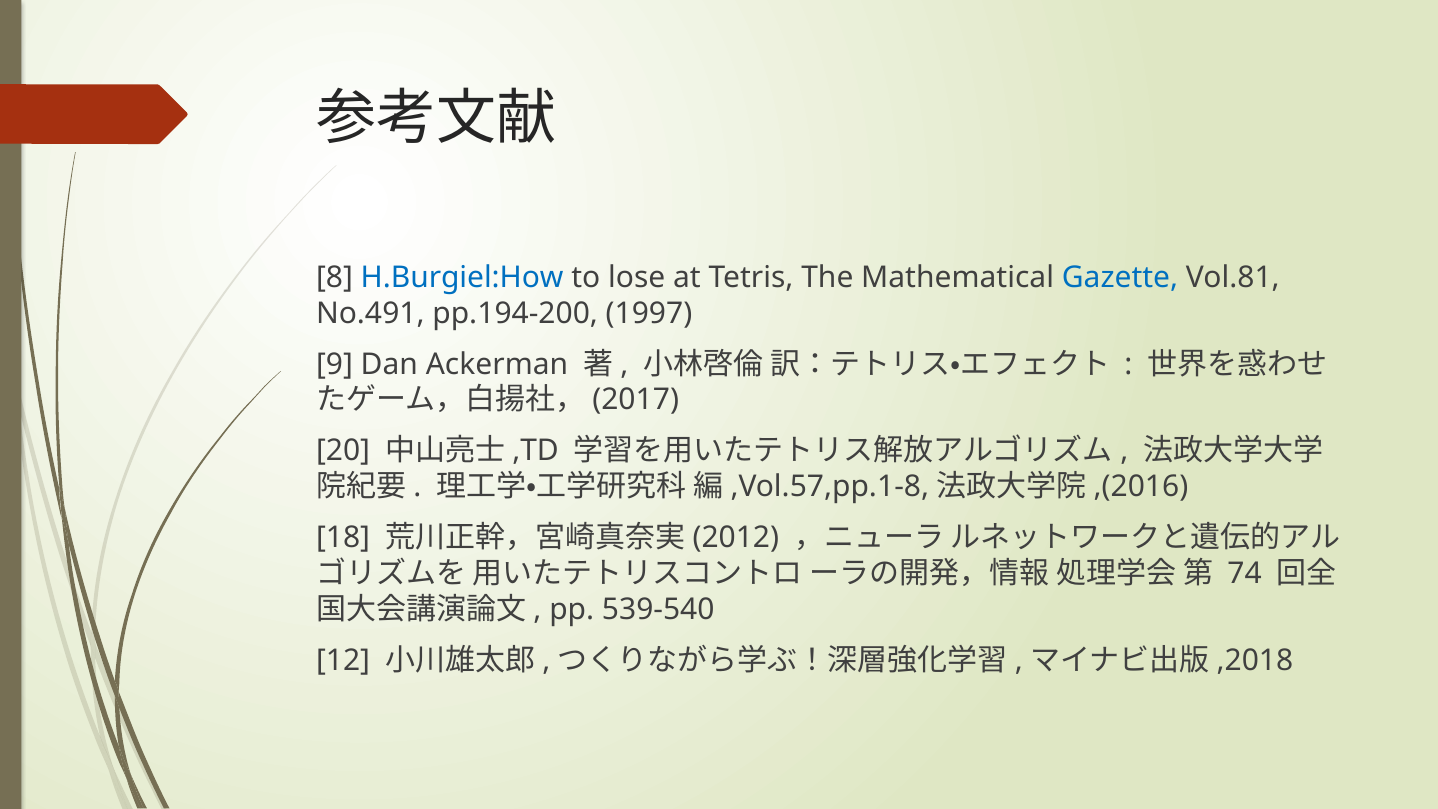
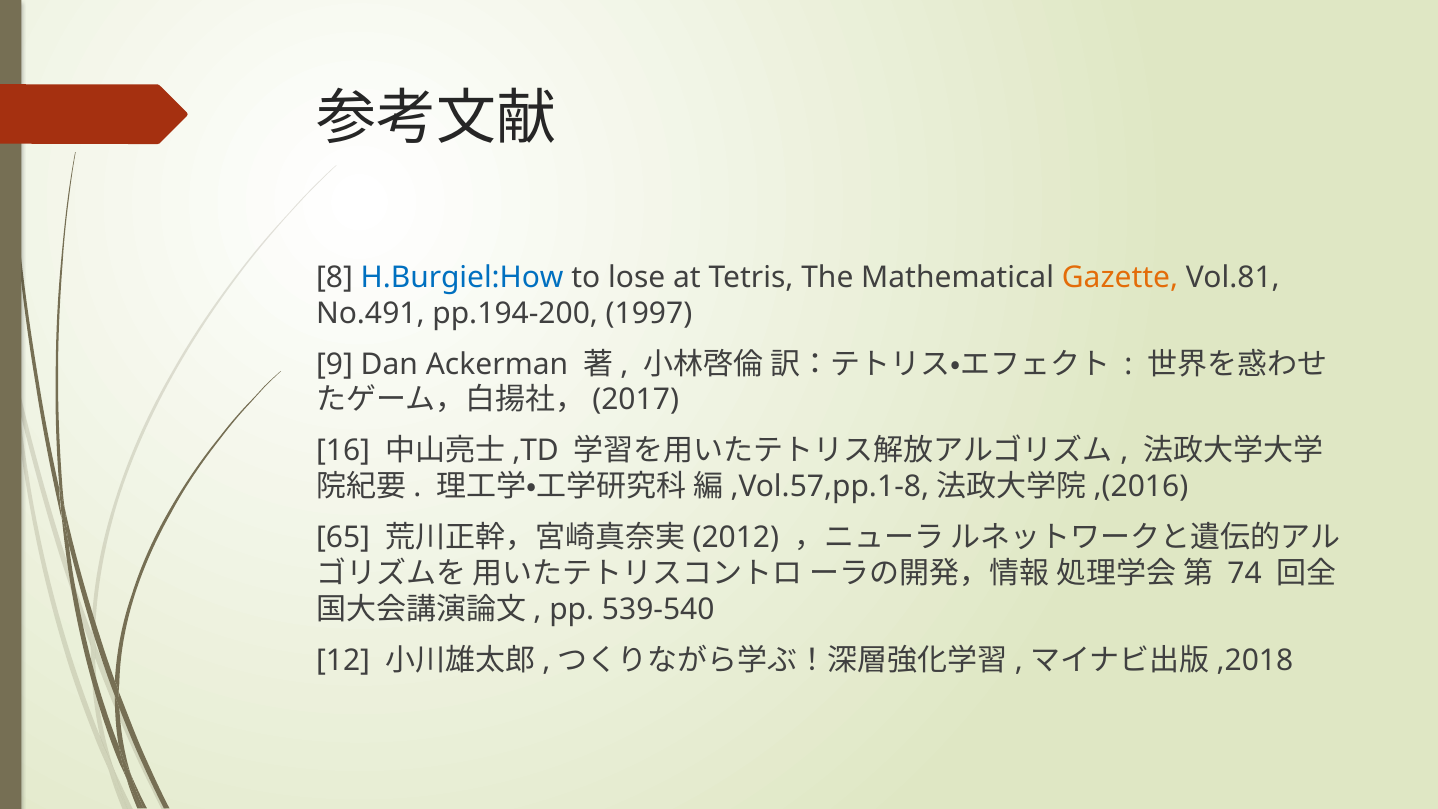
Gazette colour: blue -> orange
20: 20 -> 16
18: 18 -> 65
